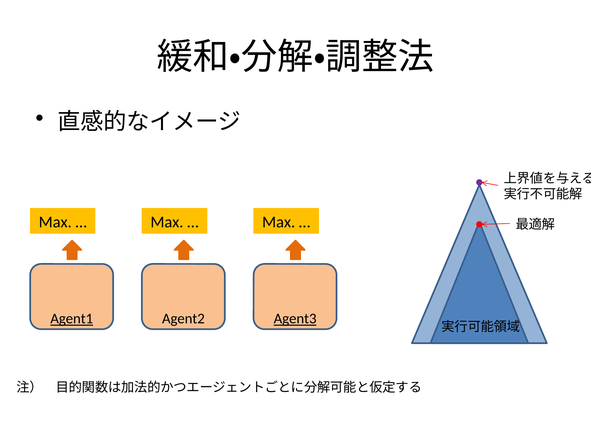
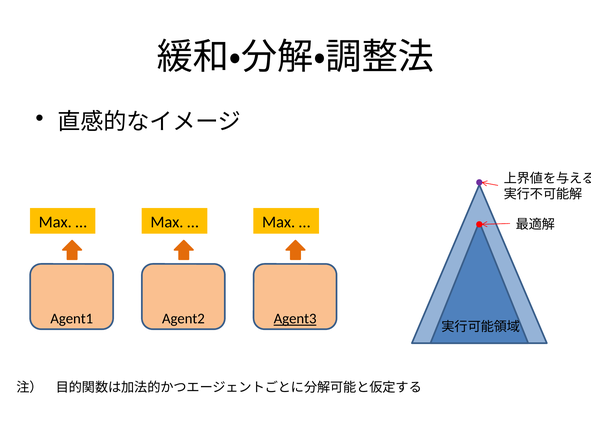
Agent1 underline: present -> none
